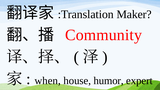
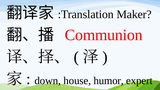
Community: Community -> Communion
when: when -> down
